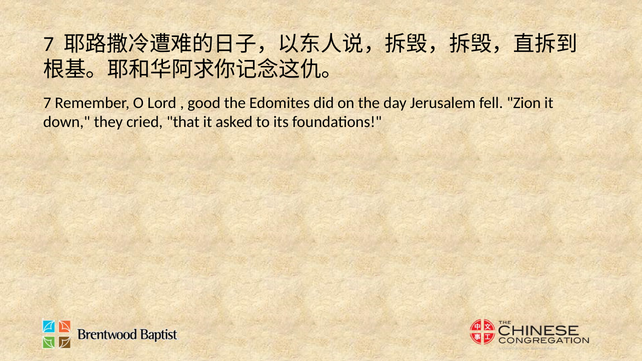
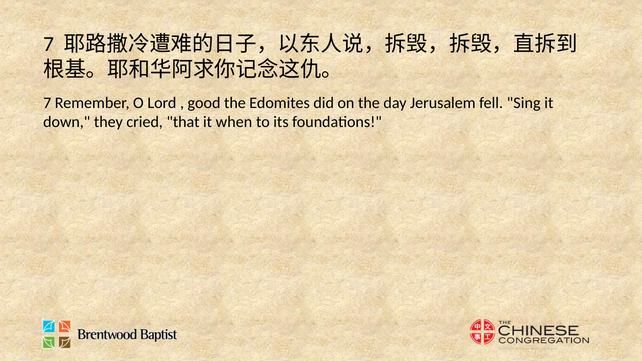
Zion: Zion -> Sing
asked: asked -> when
